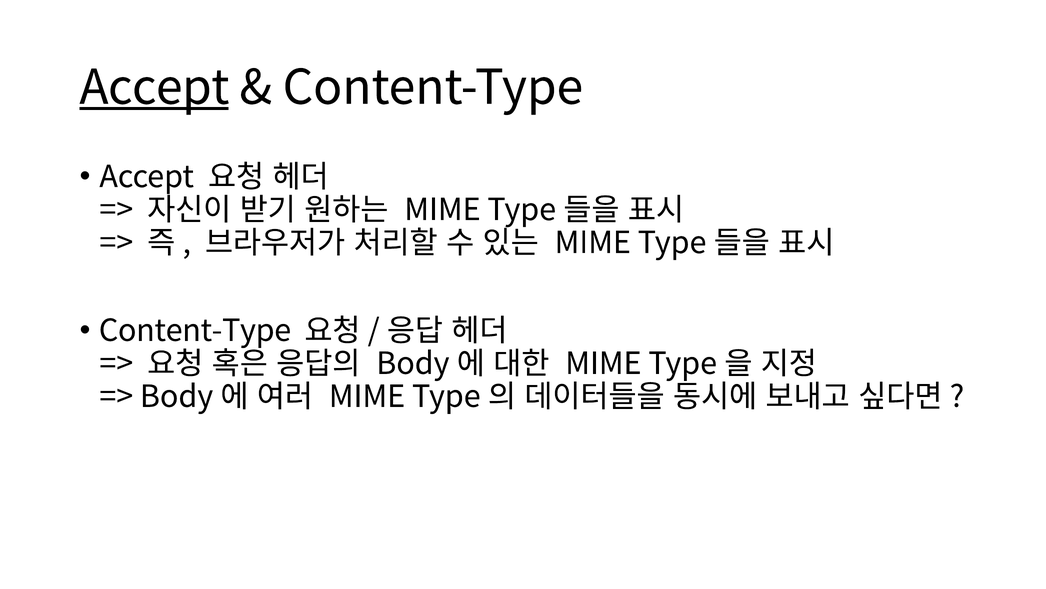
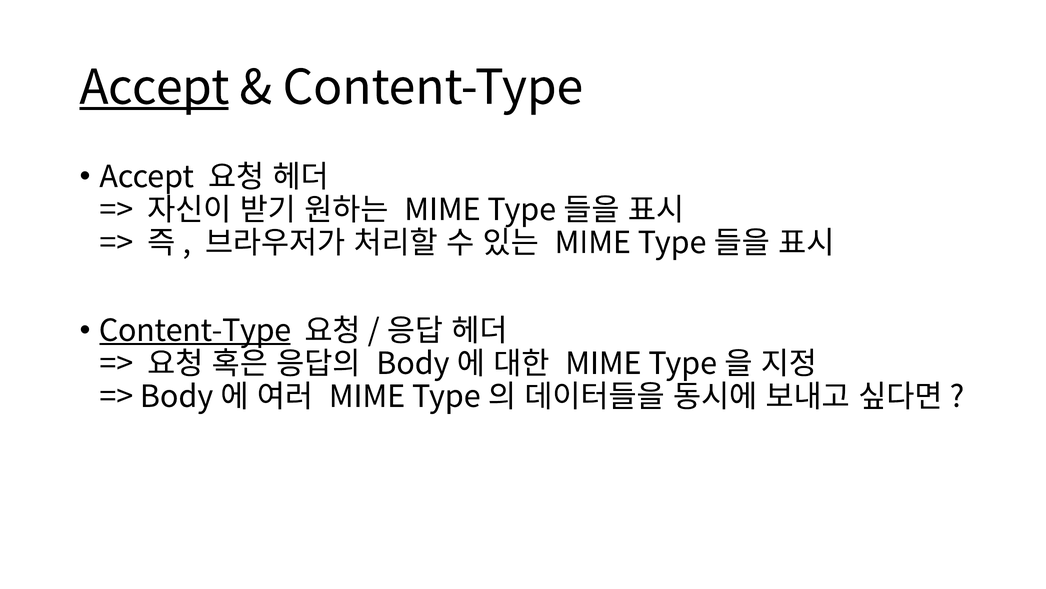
Content-Type at (195, 330) underline: none -> present
